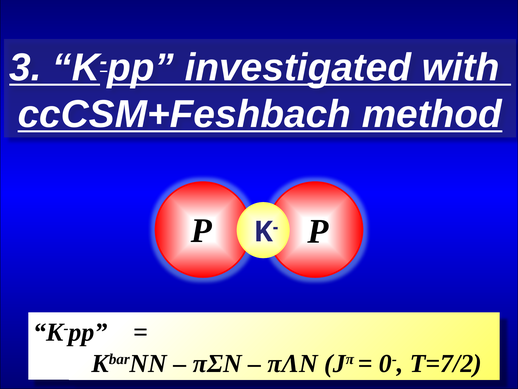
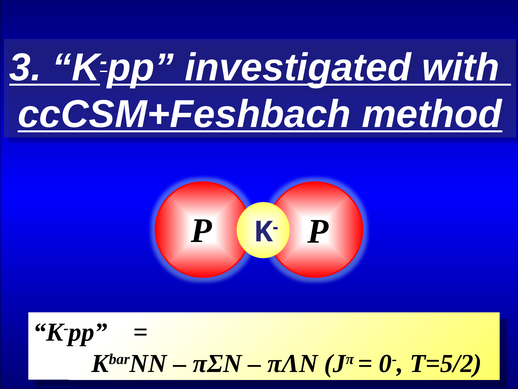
T=7/2: T=7/2 -> T=5/2
